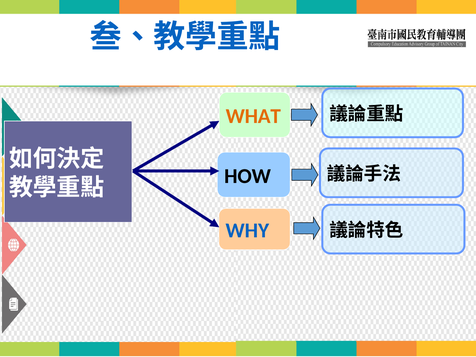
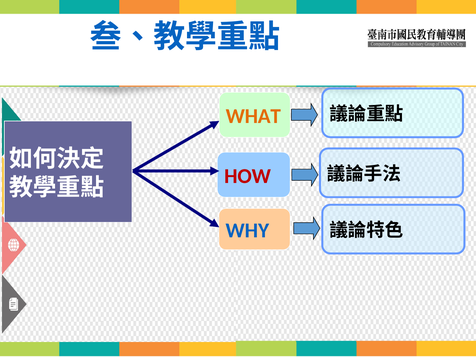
HOW colour: black -> red
